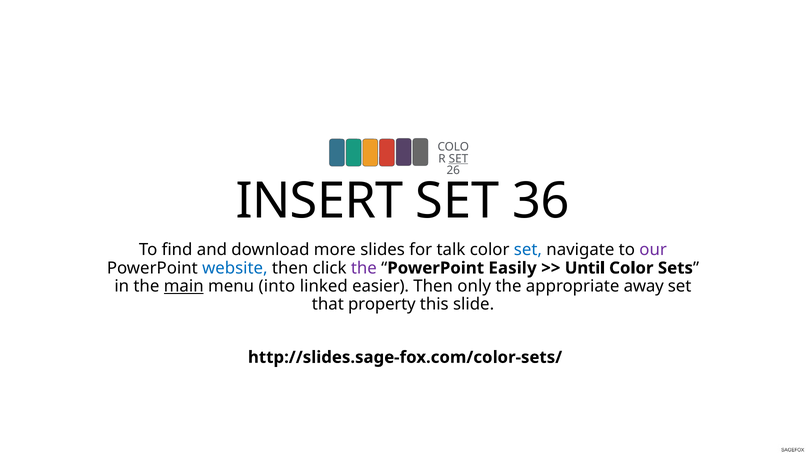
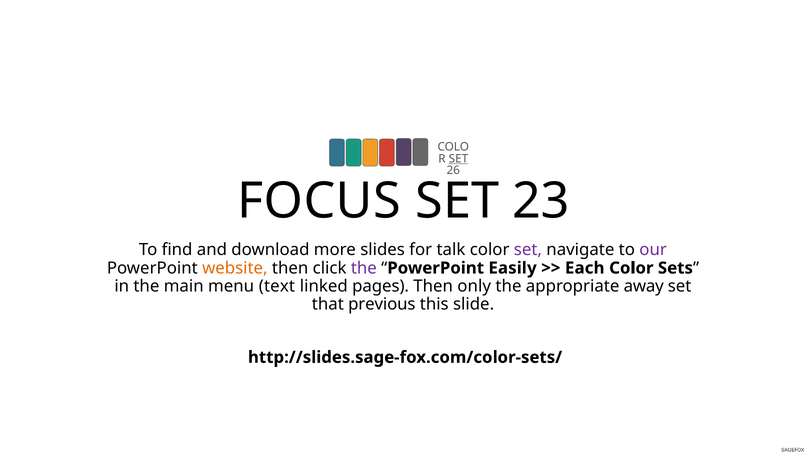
INSERT: INSERT -> FOCUS
36: 36 -> 23
set at (528, 250) colour: blue -> purple
website colour: blue -> orange
Until: Until -> Each
main underline: present -> none
into: into -> text
easier: easier -> pages
property: property -> previous
